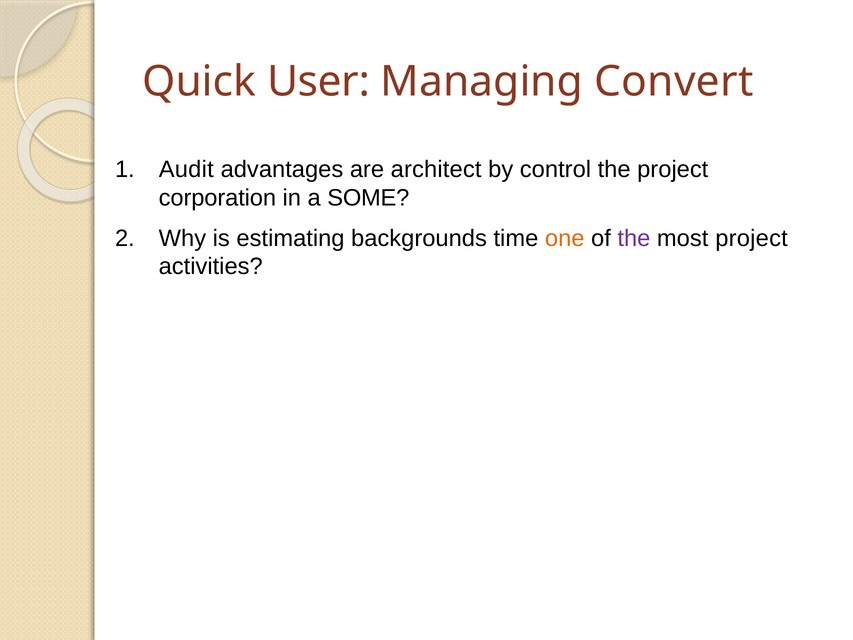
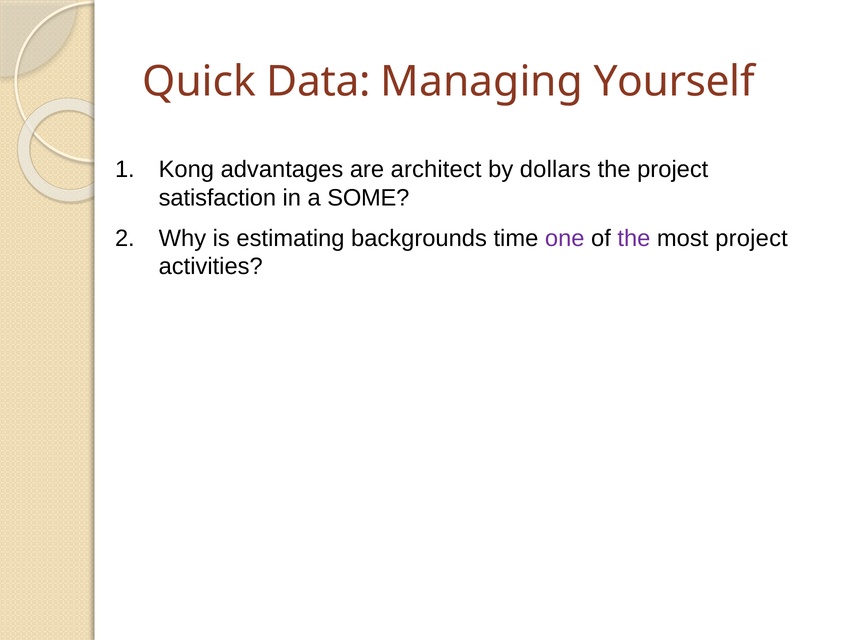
User: User -> Data
Convert: Convert -> Yourself
Audit: Audit -> Kong
control: control -> dollars
corporation: corporation -> satisfaction
one colour: orange -> purple
